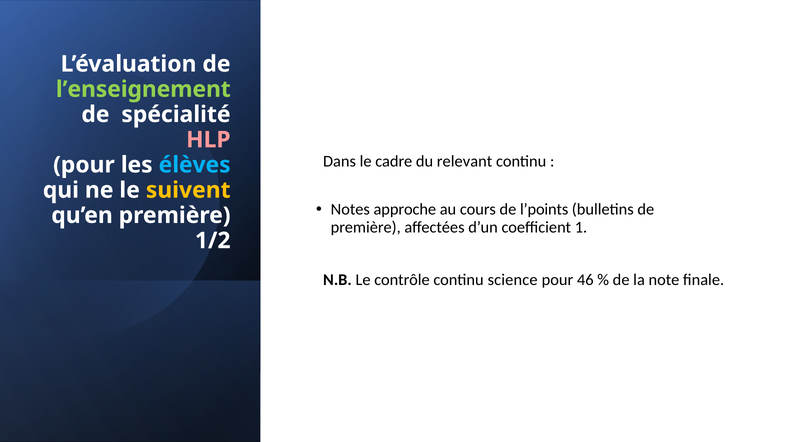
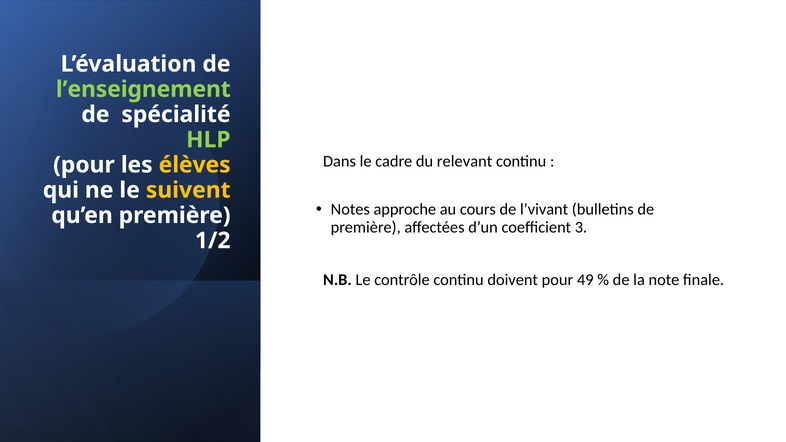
HLP colour: pink -> light green
élèves colour: light blue -> yellow
l’points: l’points -> l’vivant
1: 1 -> 3
science: science -> doivent
46: 46 -> 49
